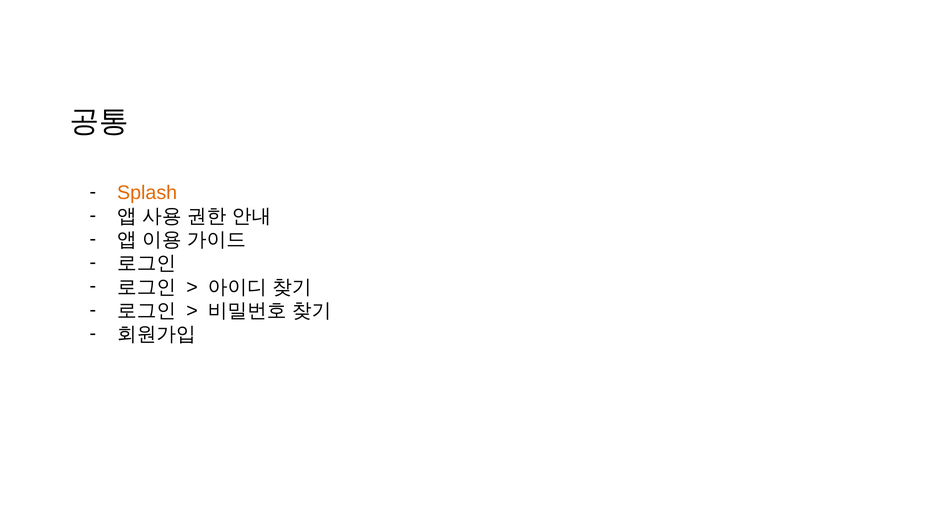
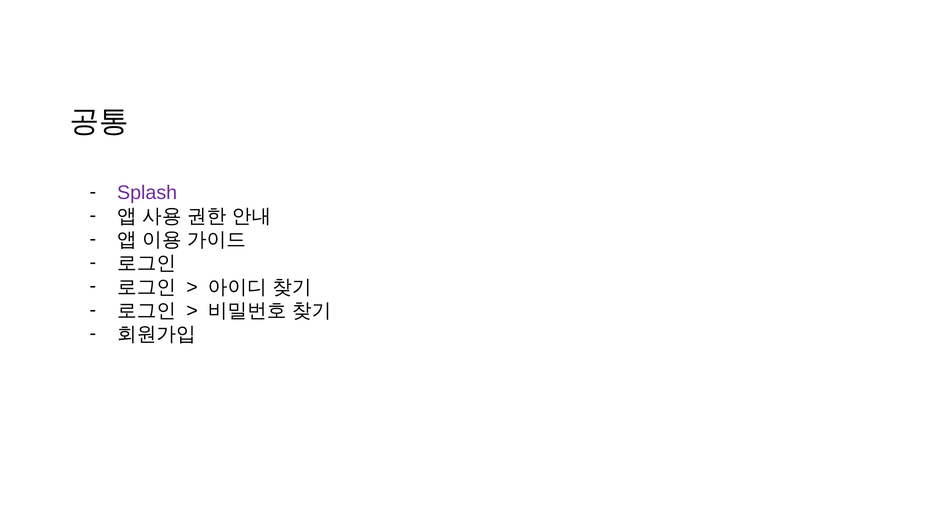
Splash colour: orange -> purple
